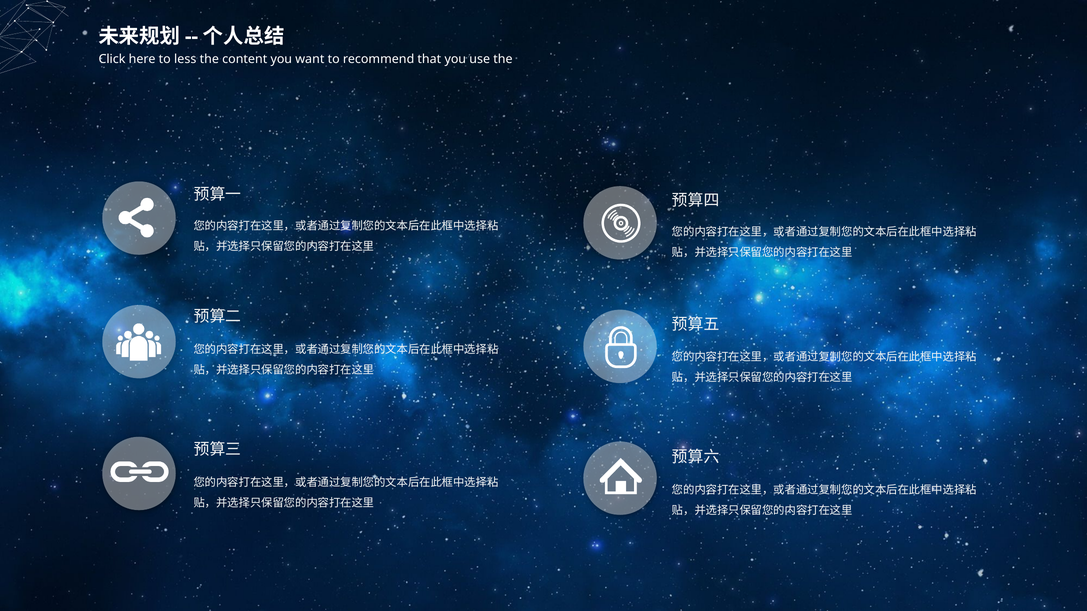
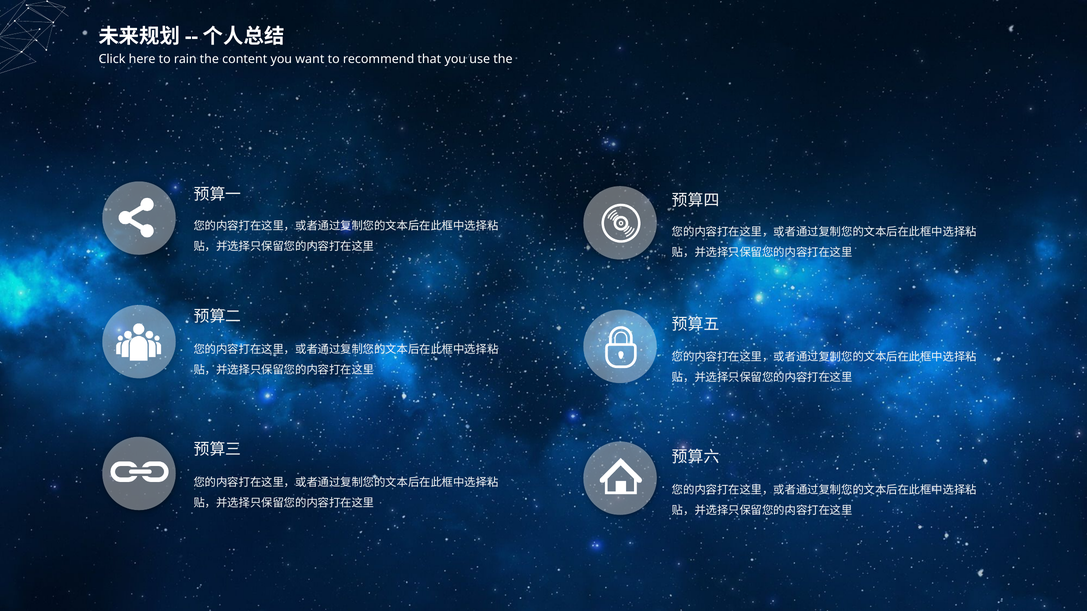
less: less -> rain
